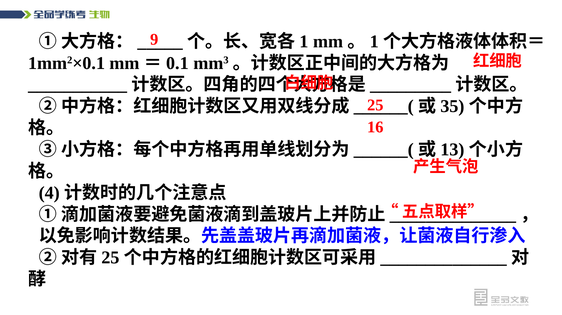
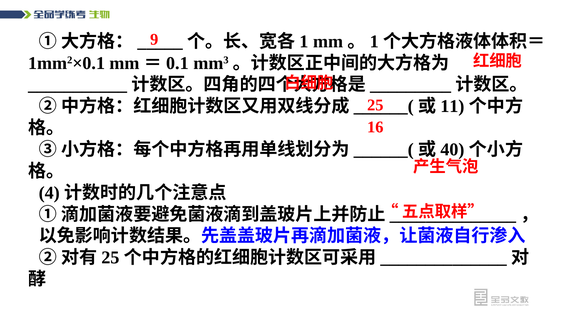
35: 35 -> 11
13: 13 -> 40
